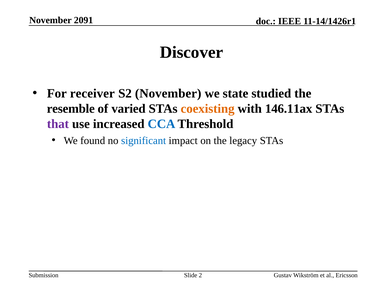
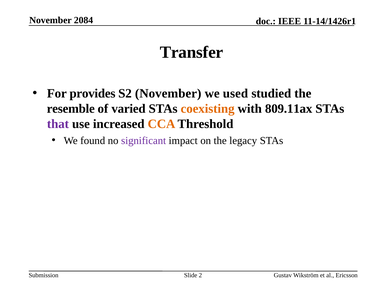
2091: 2091 -> 2084
Discover: Discover -> Transfer
receiver: receiver -> provides
state: state -> used
146.11ax: 146.11ax -> 809.11ax
CCA colour: blue -> orange
significant colour: blue -> purple
